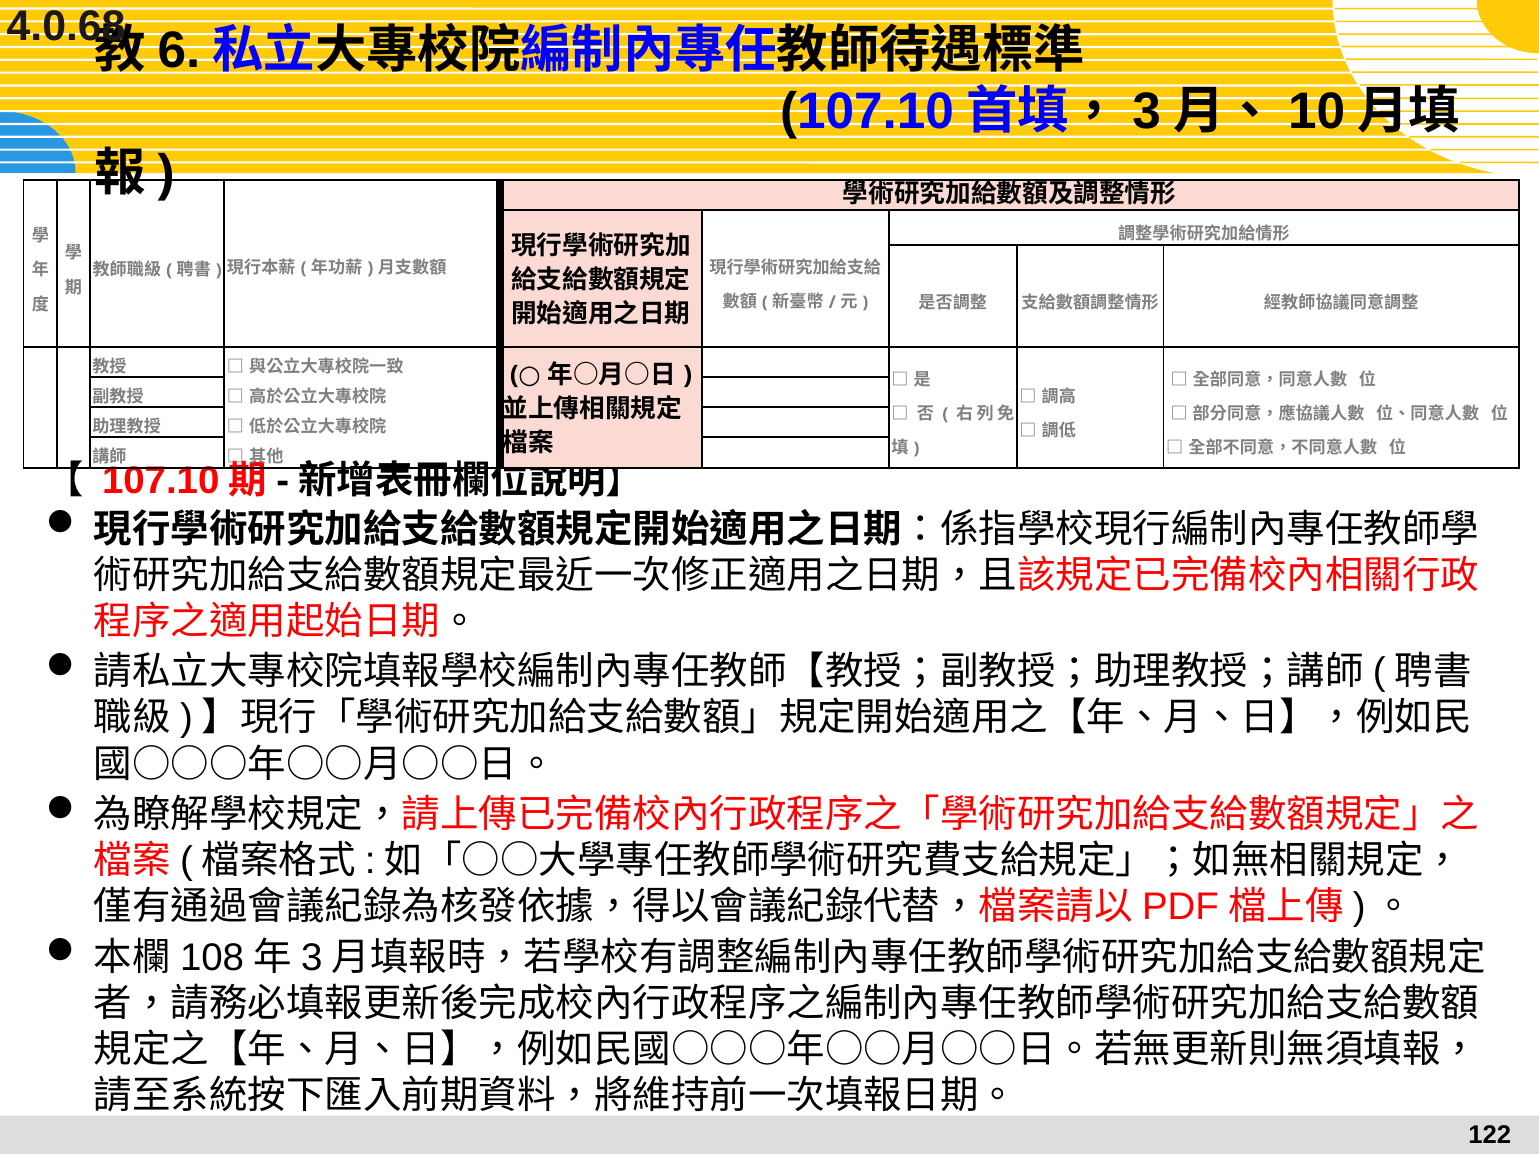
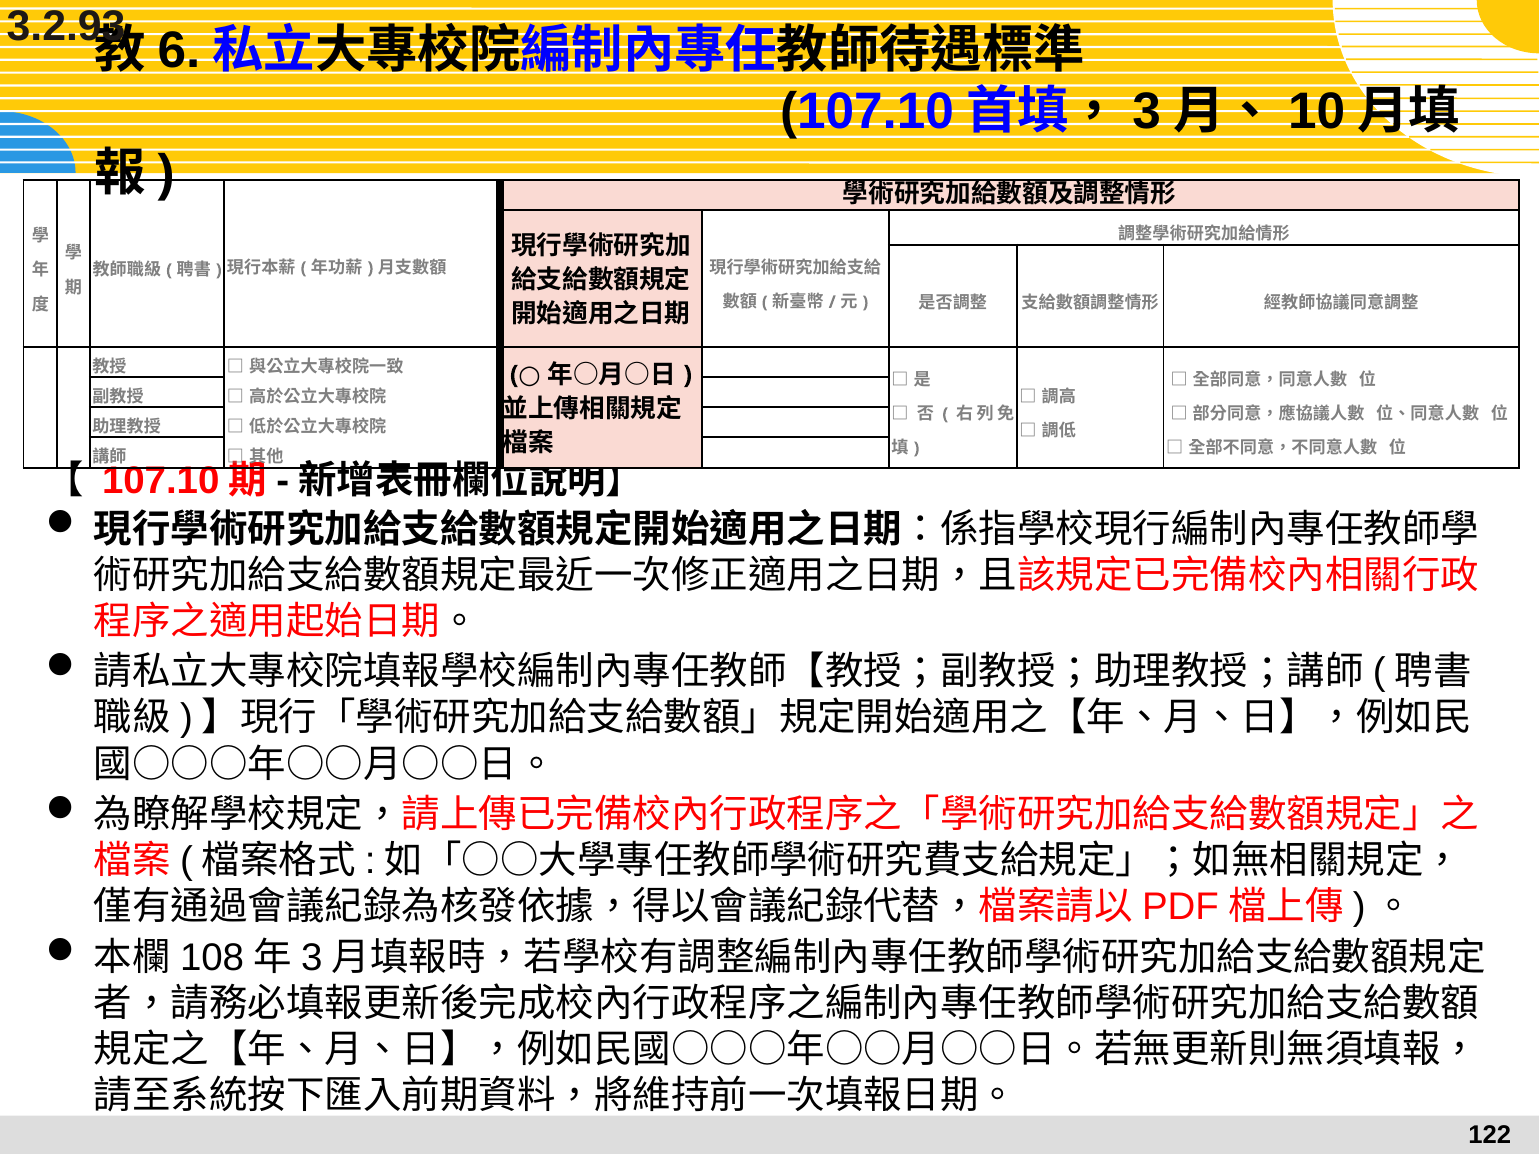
4.0.68: 4.0.68 -> 3.2.93
